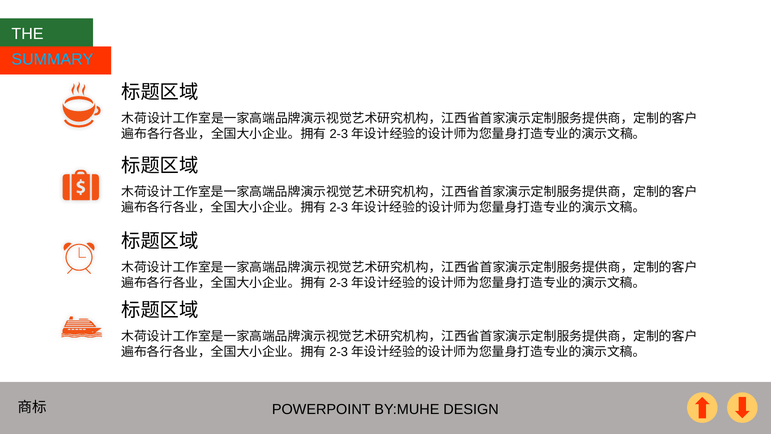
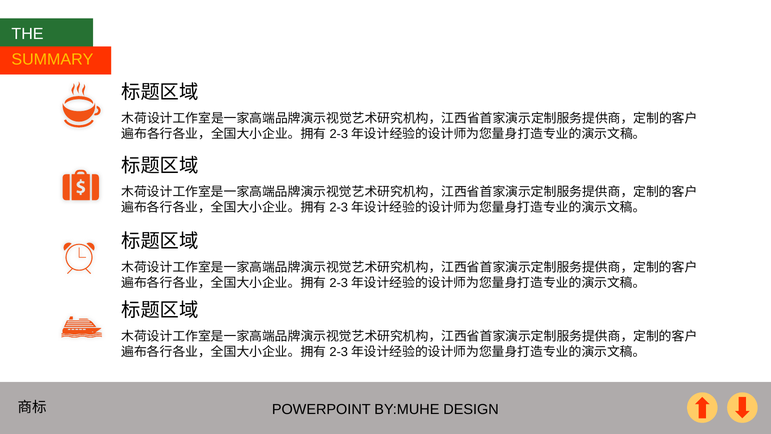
SUMMARY colour: light blue -> yellow
